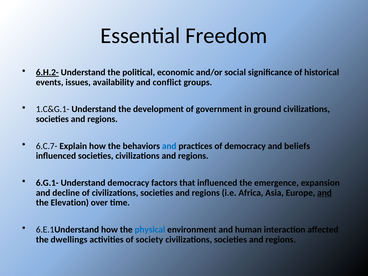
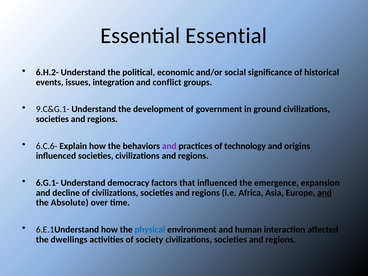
Essential Freedom: Freedom -> Essential
6.H.2- underline: present -> none
availability: availability -> integration
1.C&G.1-: 1.C&G.1- -> 9.C&G.1-
6.C.7-: 6.C.7- -> 6.C.6-
and at (169, 146) colour: blue -> purple
of democracy: democracy -> technology
beliefs: beliefs -> origins
Elevation: Elevation -> Absolute
